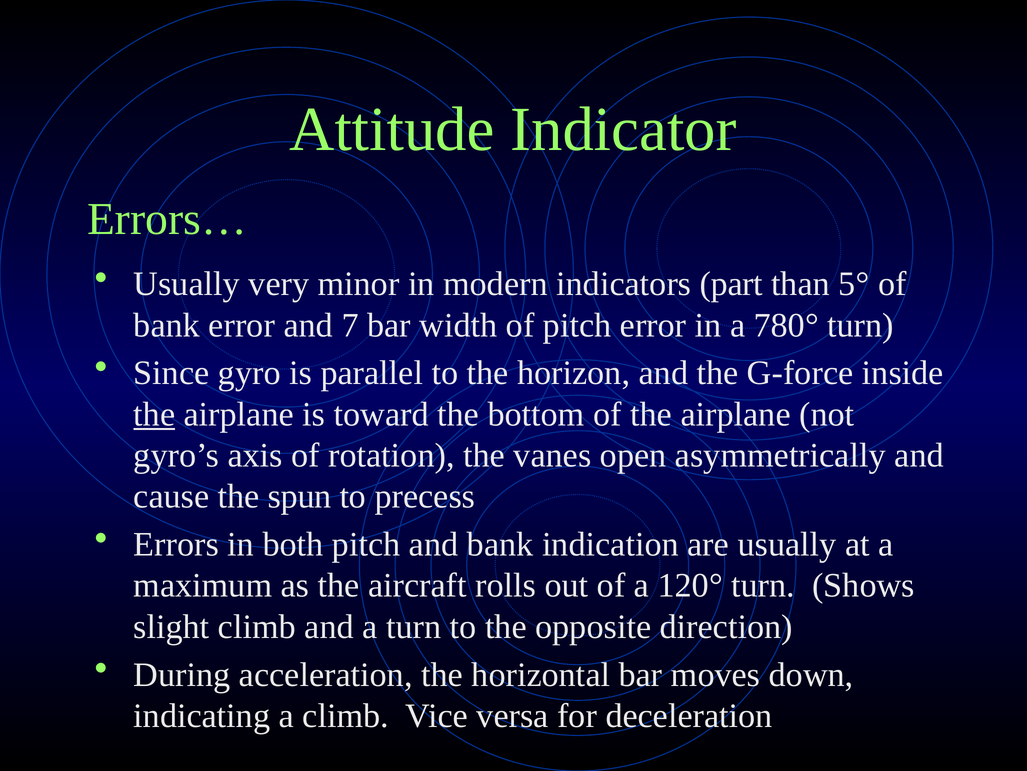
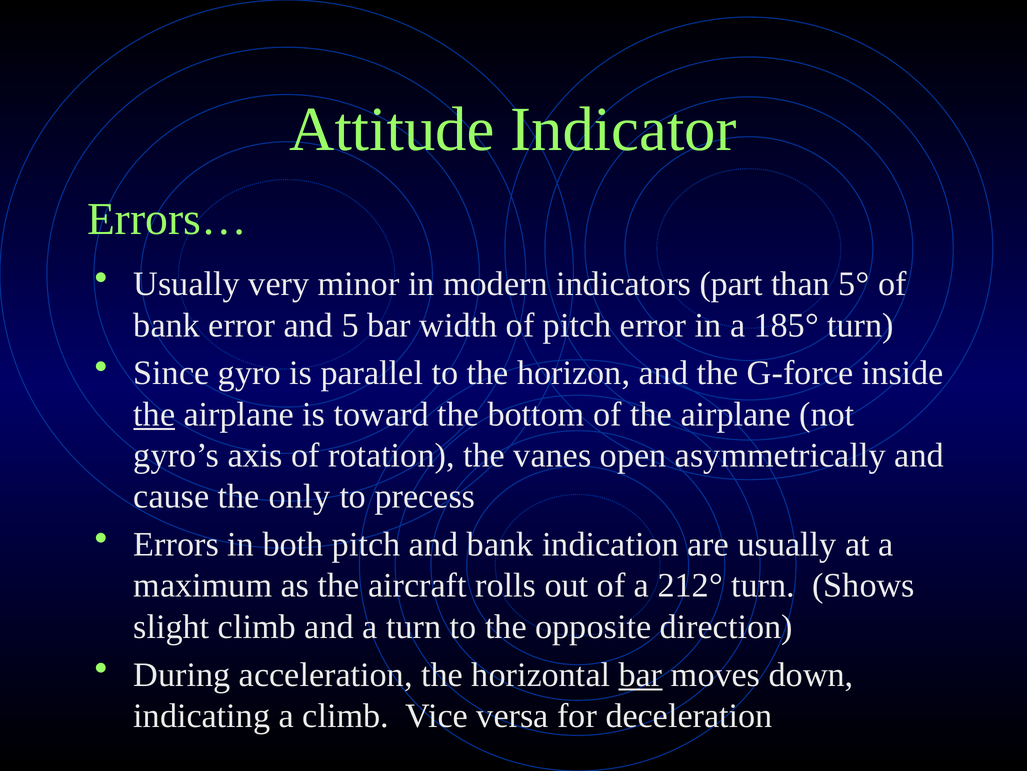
7: 7 -> 5
780°: 780° -> 185°
spun: spun -> only
120°: 120° -> 212°
bar at (641, 674) underline: none -> present
